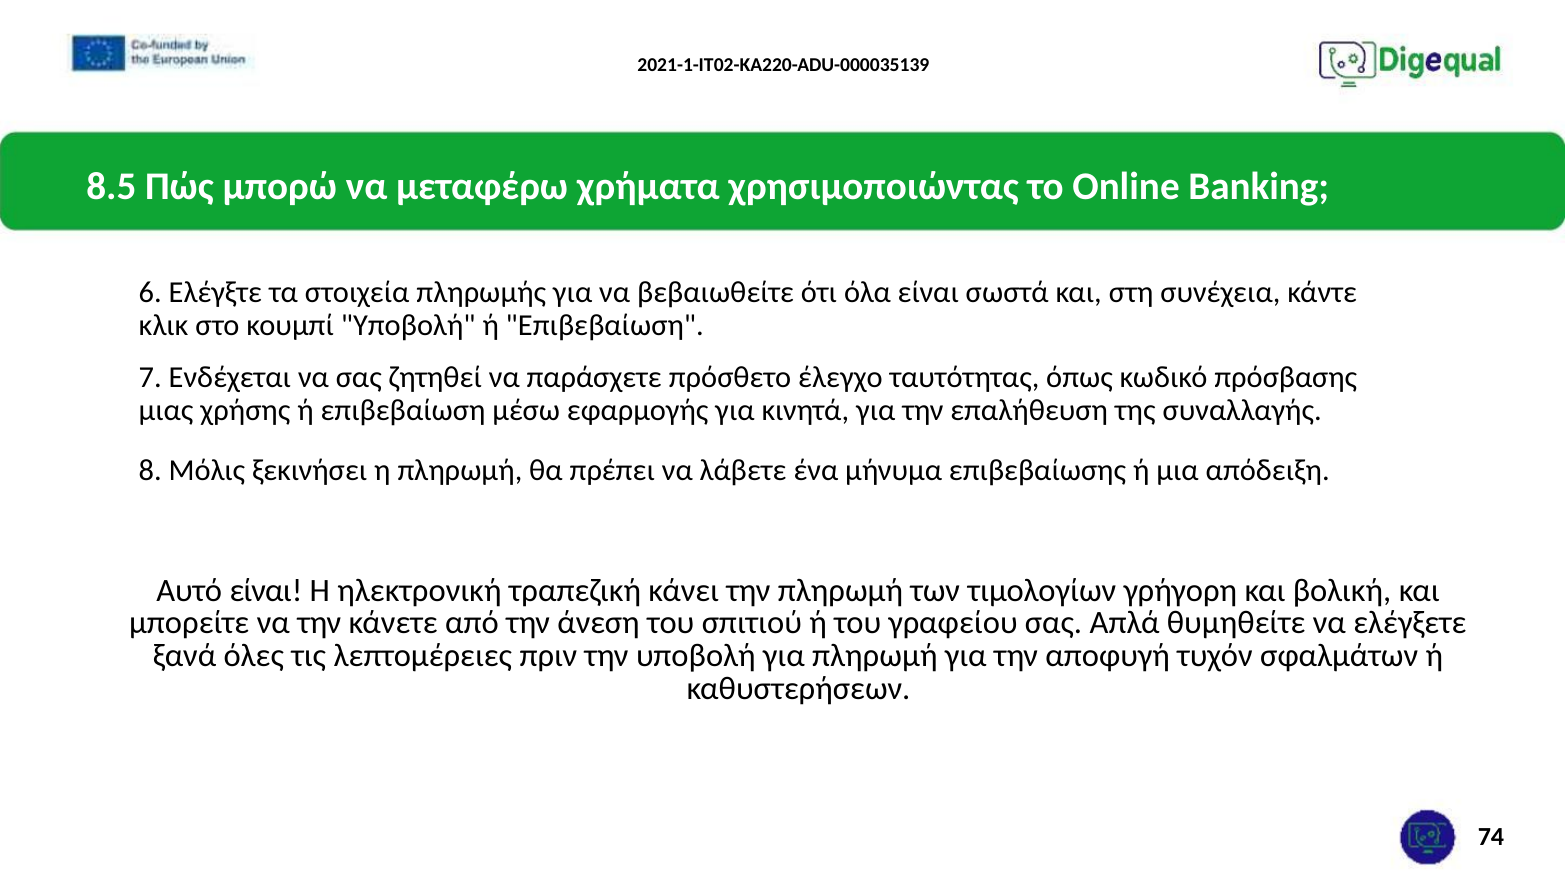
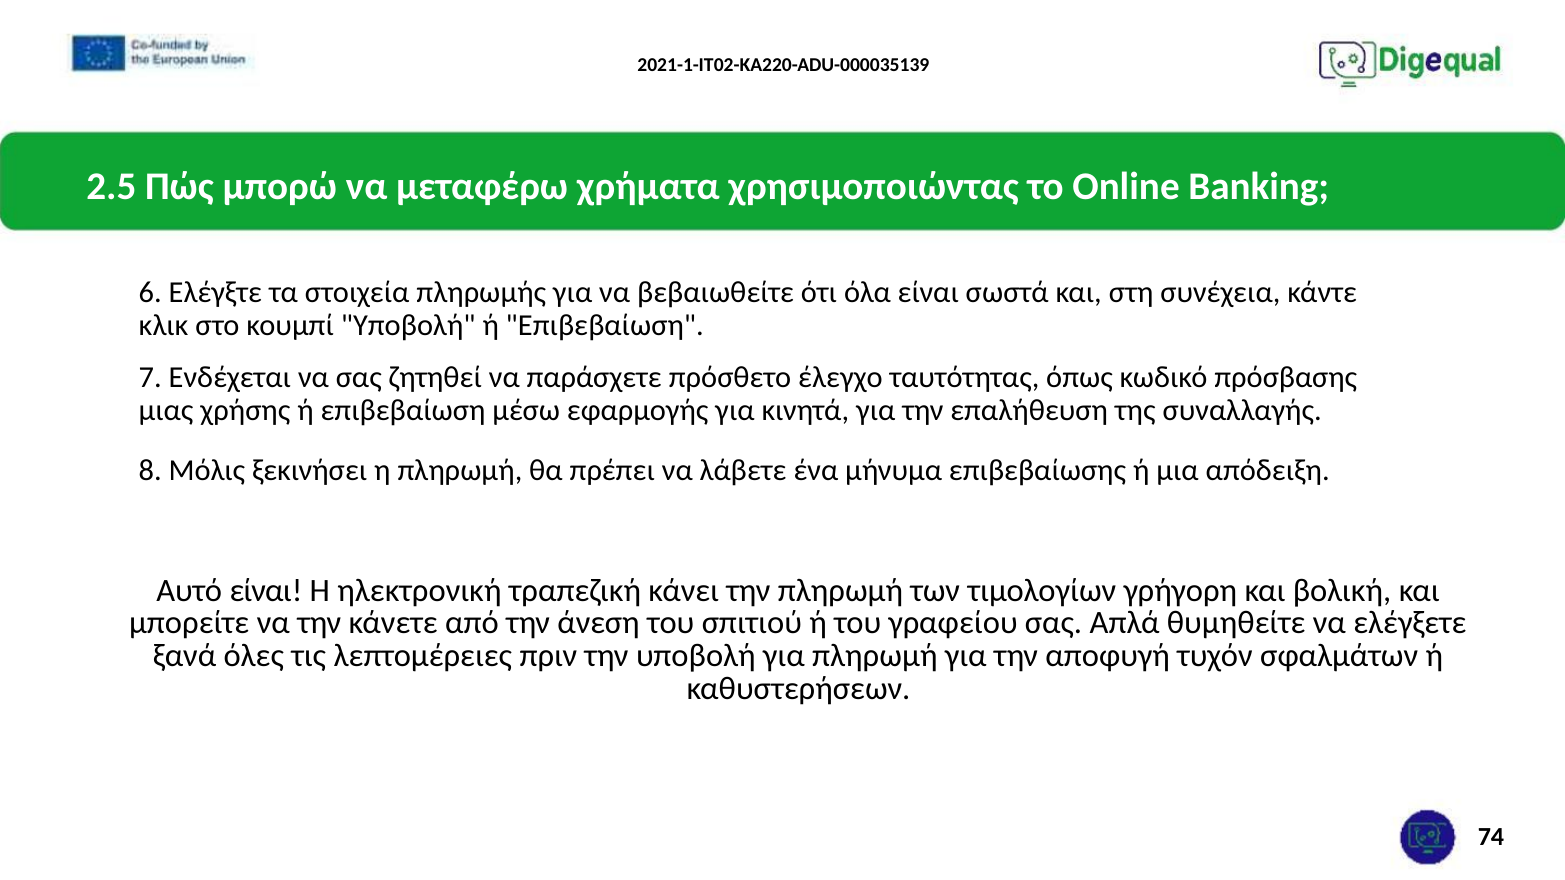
8.5: 8.5 -> 2.5
